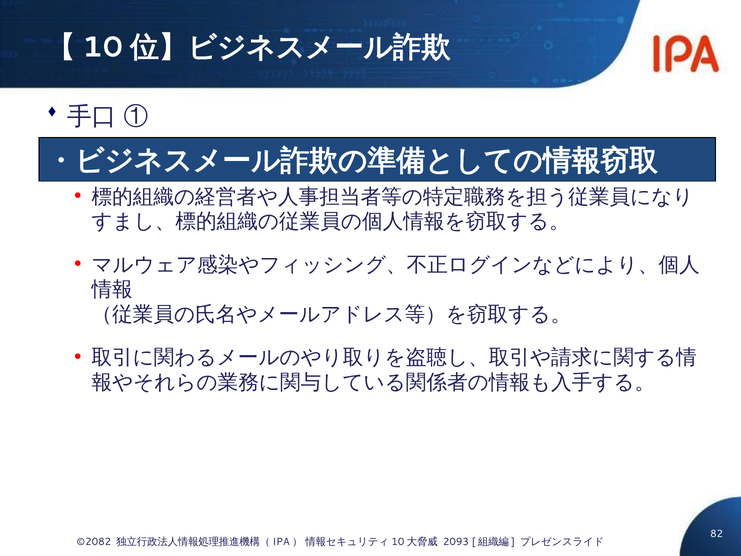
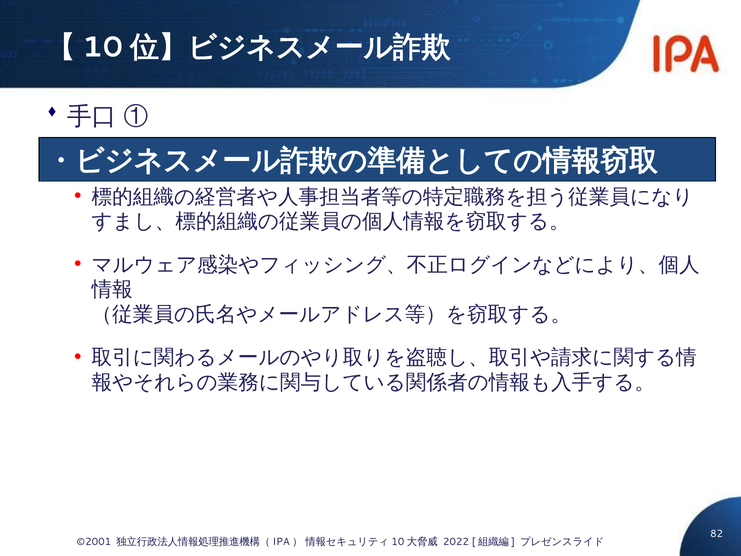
©2082: ©2082 -> ©2001
2093: 2093 -> 2022
